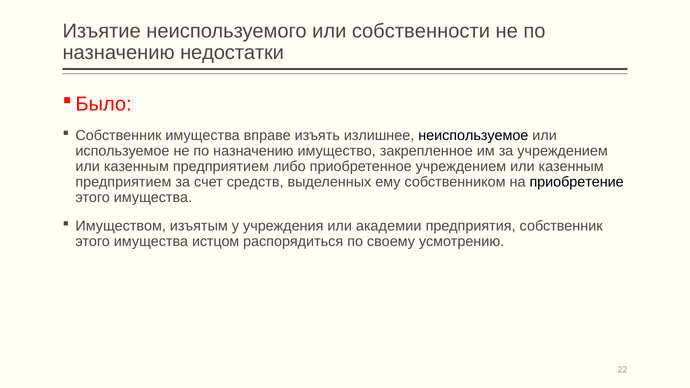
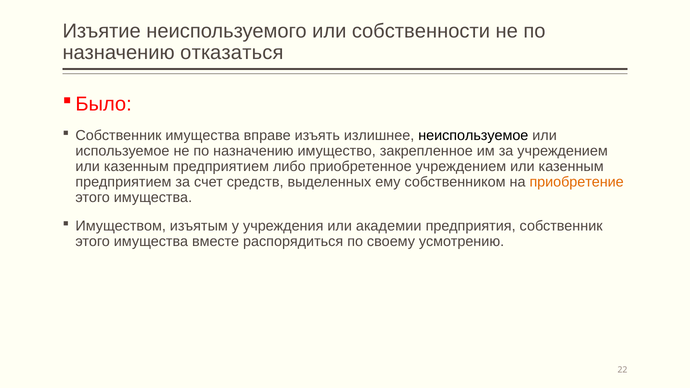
недостатки: недостатки -> отказаться
приобретение colour: black -> orange
истцом: истцом -> вместе
